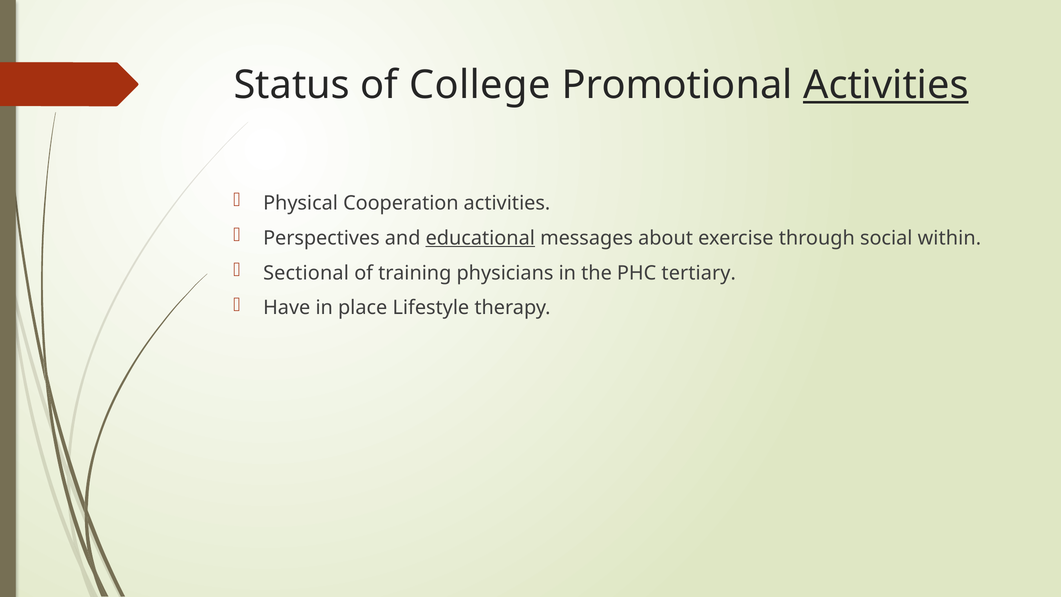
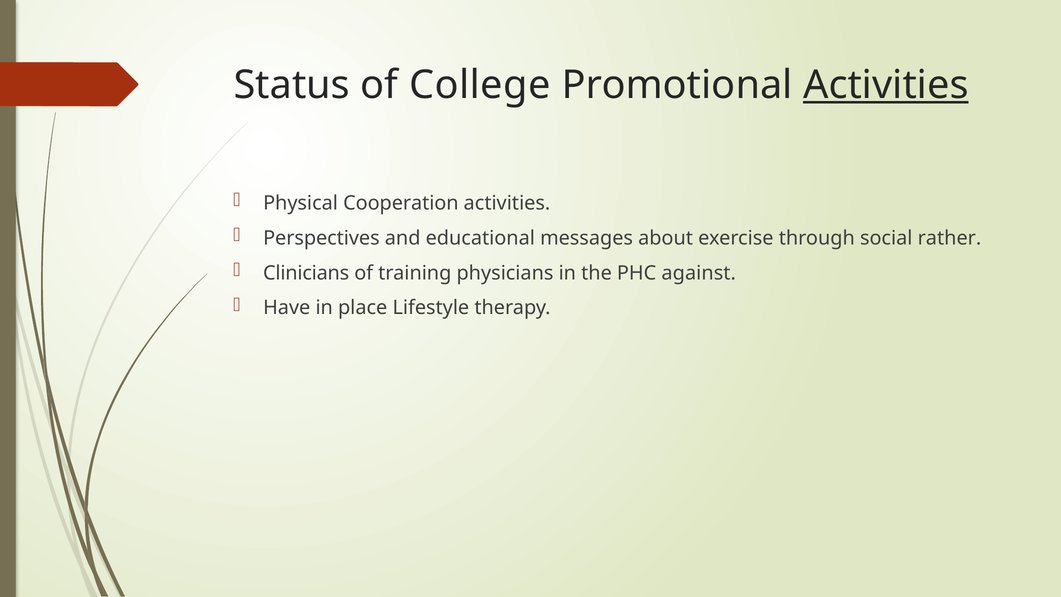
educational underline: present -> none
within: within -> rather
Sectional: Sectional -> Clinicians
tertiary: tertiary -> against
